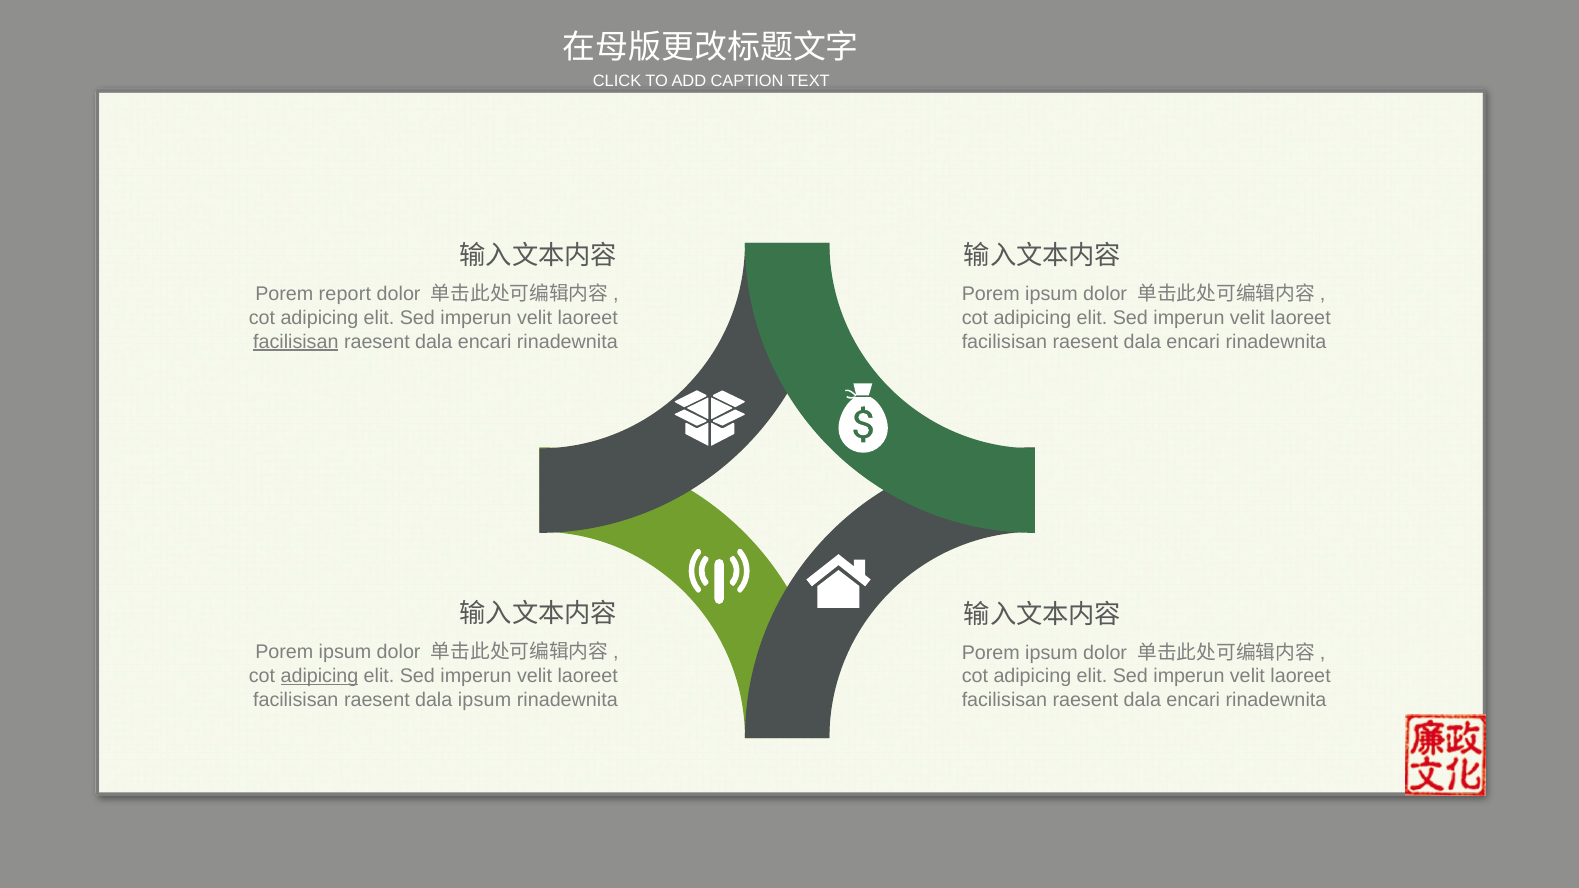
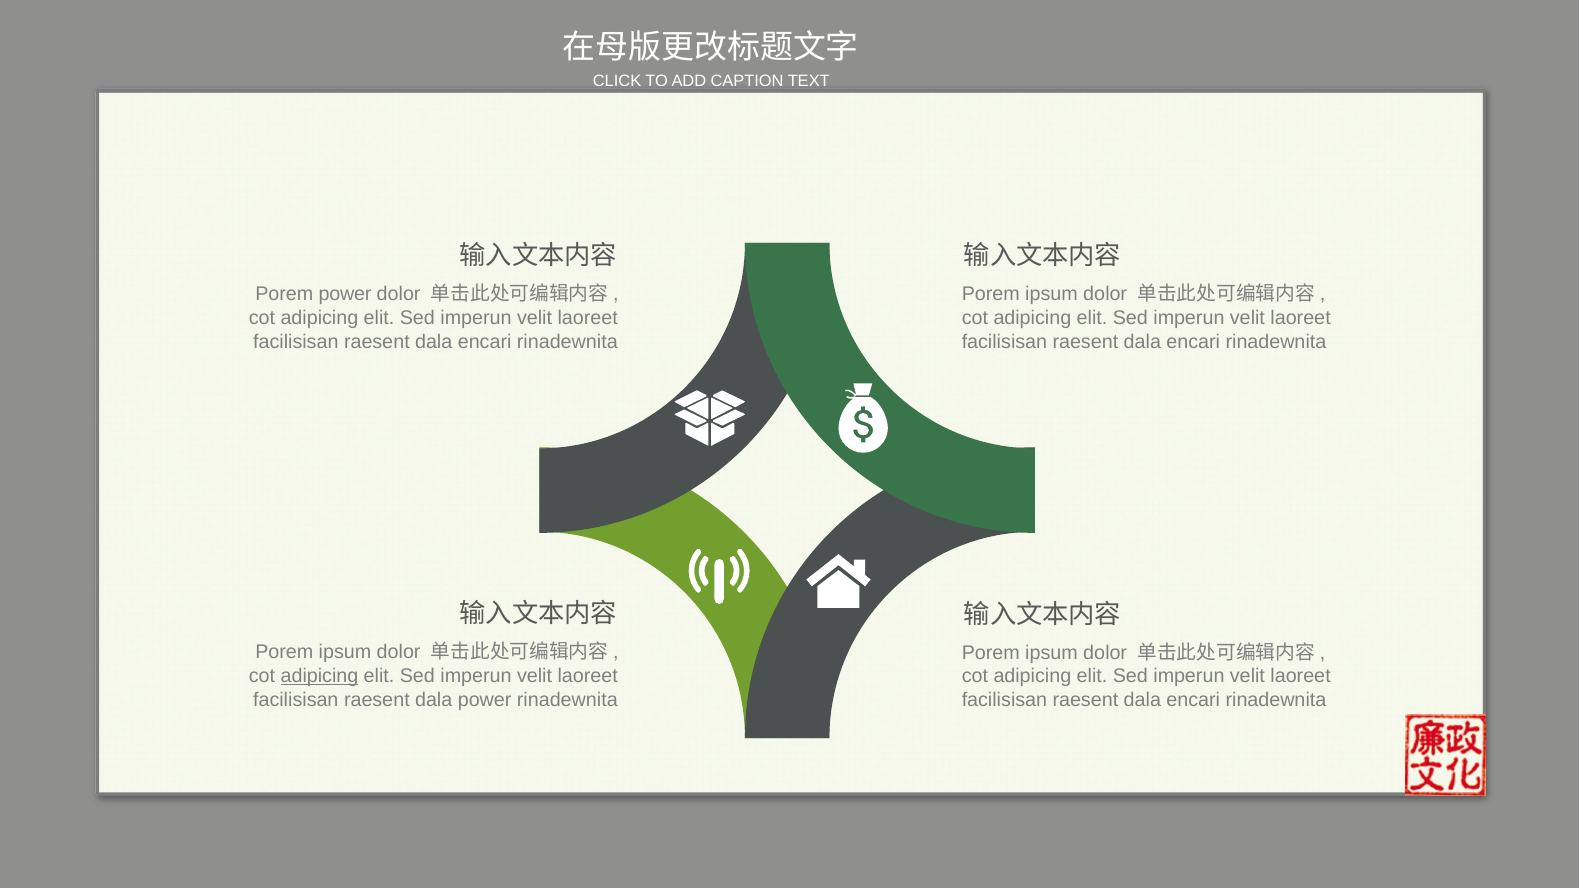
Porem report: report -> power
facilisisan at (296, 342) underline: present -> none
dala ipsum: ipsum -> power
